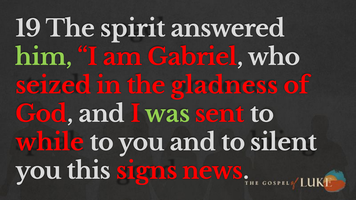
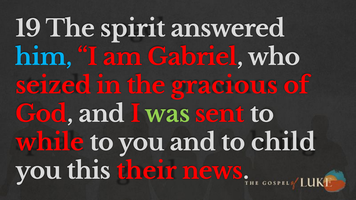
him colour: light green -> light blue
gladness: gladness -> gracious
silent: silent -> child
signs: signs -> their
